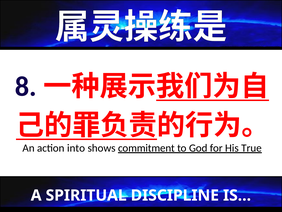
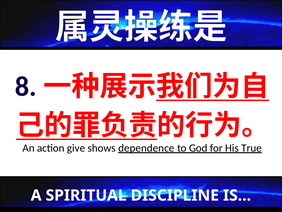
into: into -> give
commitment: commitment -> dependence
